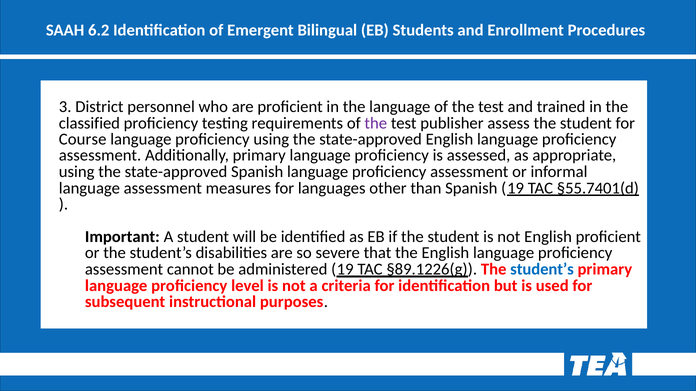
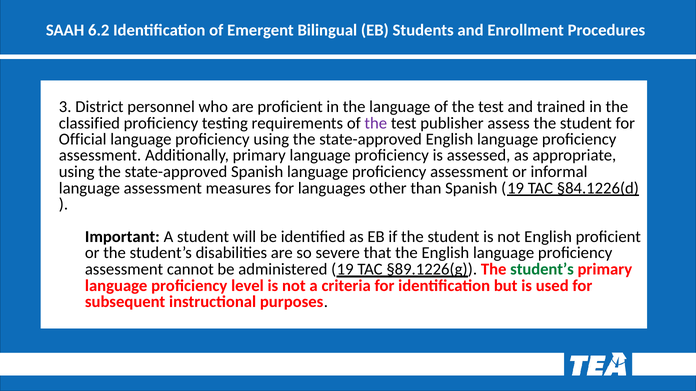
Course: Course -> Official
§55.7401(d: §55.7401(d -> §84.1226(d
student’s at (542, 270) colour: blue -> green
